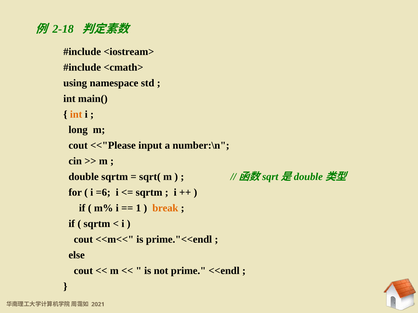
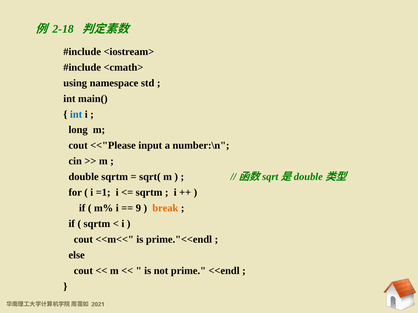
int at (76, 114) colour: orange -> blue
=6: =6 -> =1
1: 1 -> 9
